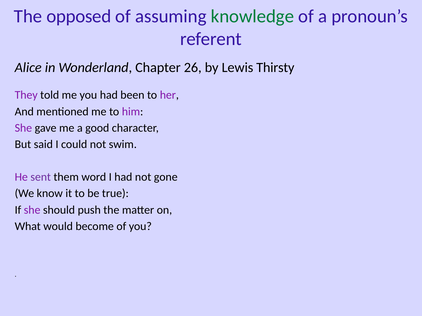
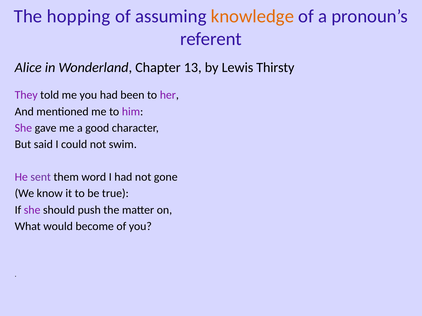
opposed: opposed -> hopping
knowledge colour: green -> orange
26: 26 -> 13
